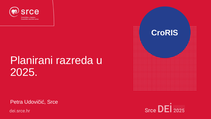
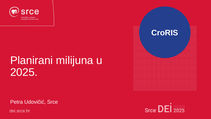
razreda: razreda -> milijuna
